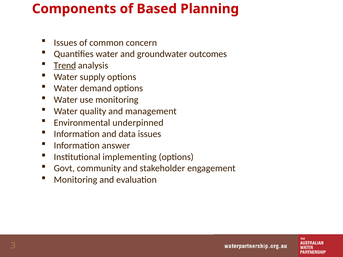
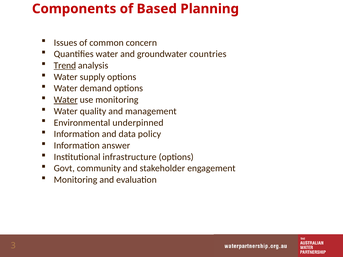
outcomes: outcomes -> countries
Water at (66, 100) underline: none -> present
data issues: issues -> policy
implementing: implementing -> infrastructure
